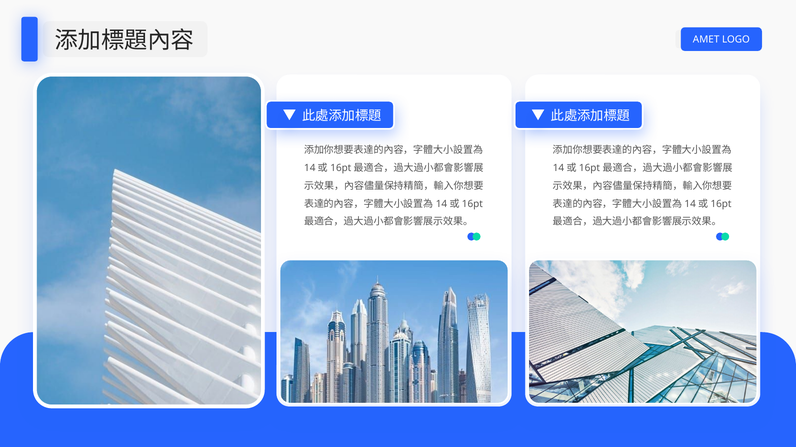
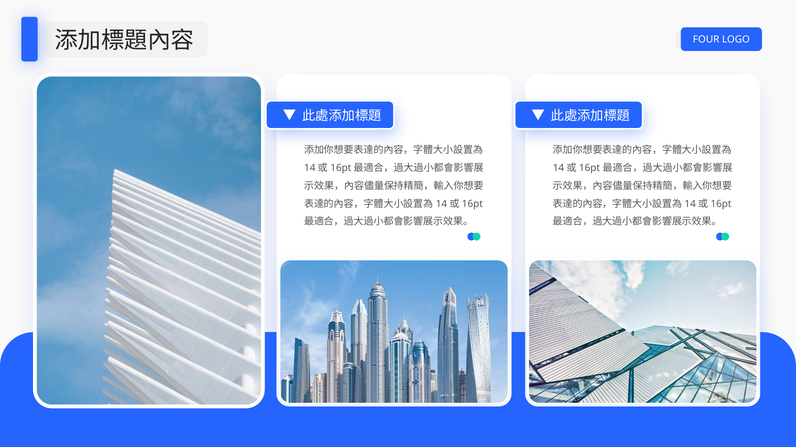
AMET: AMET -> FOUR
